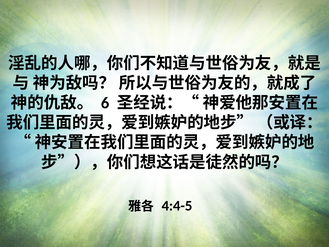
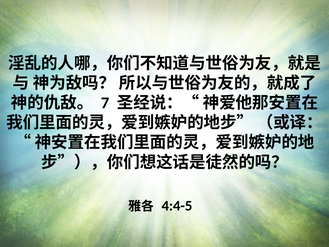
6: 6 -> 7
